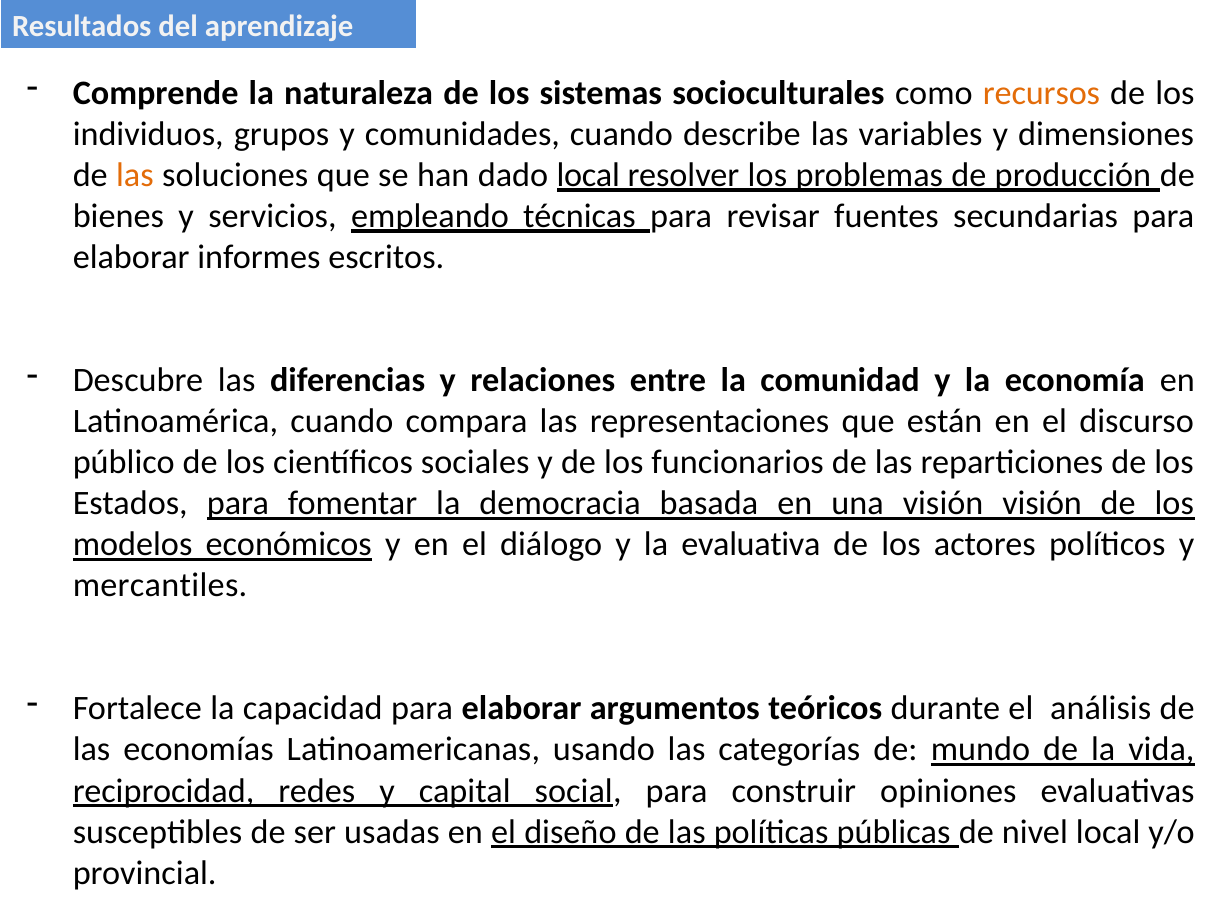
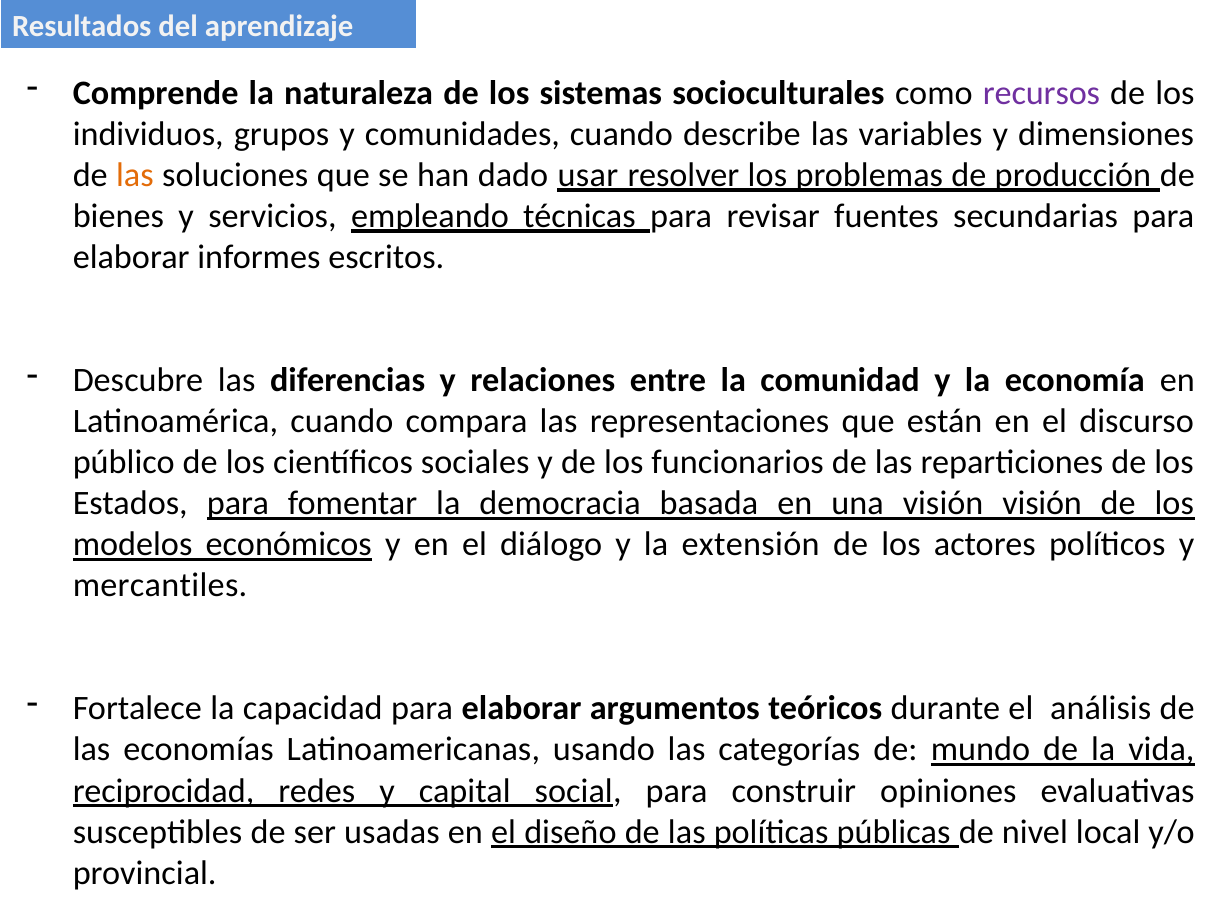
recursos colour: orange -> purple
dado local: local -> usar
evaluativa: evaluativa -> extensión
